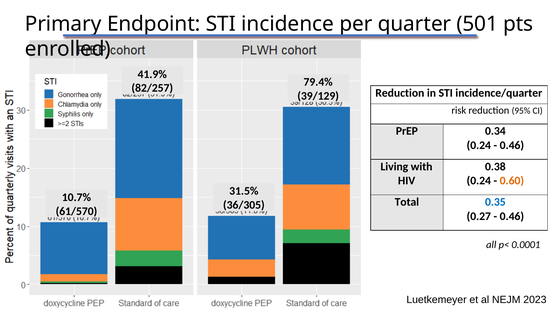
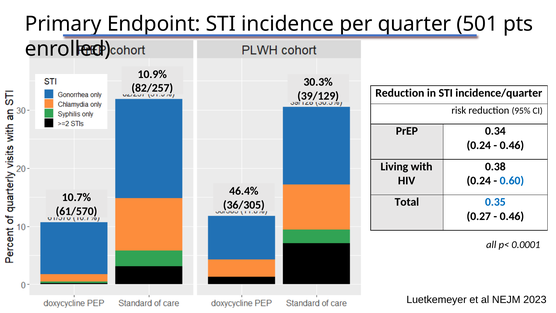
41.9%: 41.9% -> 10.9%
79.4%: 79.4% -> 30.3%
0.60 colour: orange -> blue
31.5%: 31.5% -> 46.4%
